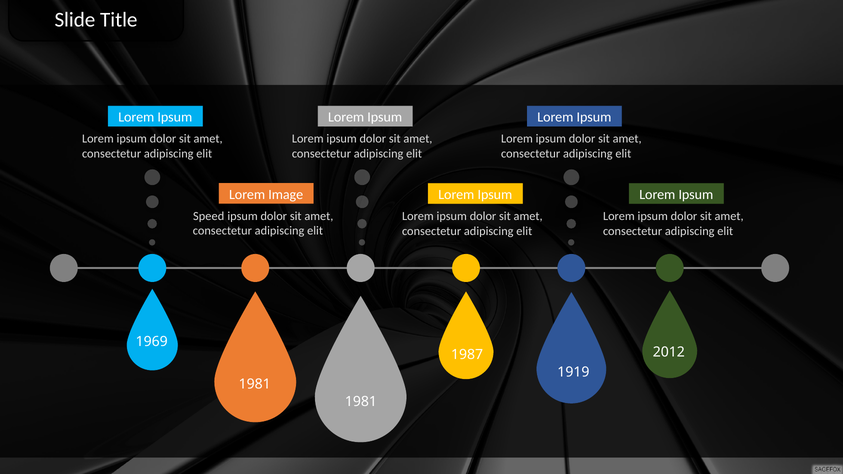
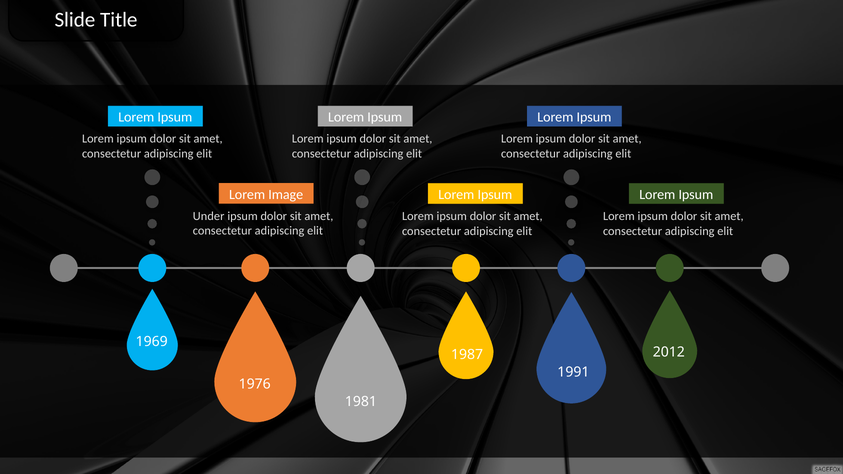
Speed: Speed -> Under
1919: 1919 -> 1991
1981 at (255, 384): 1981 -> 1976
